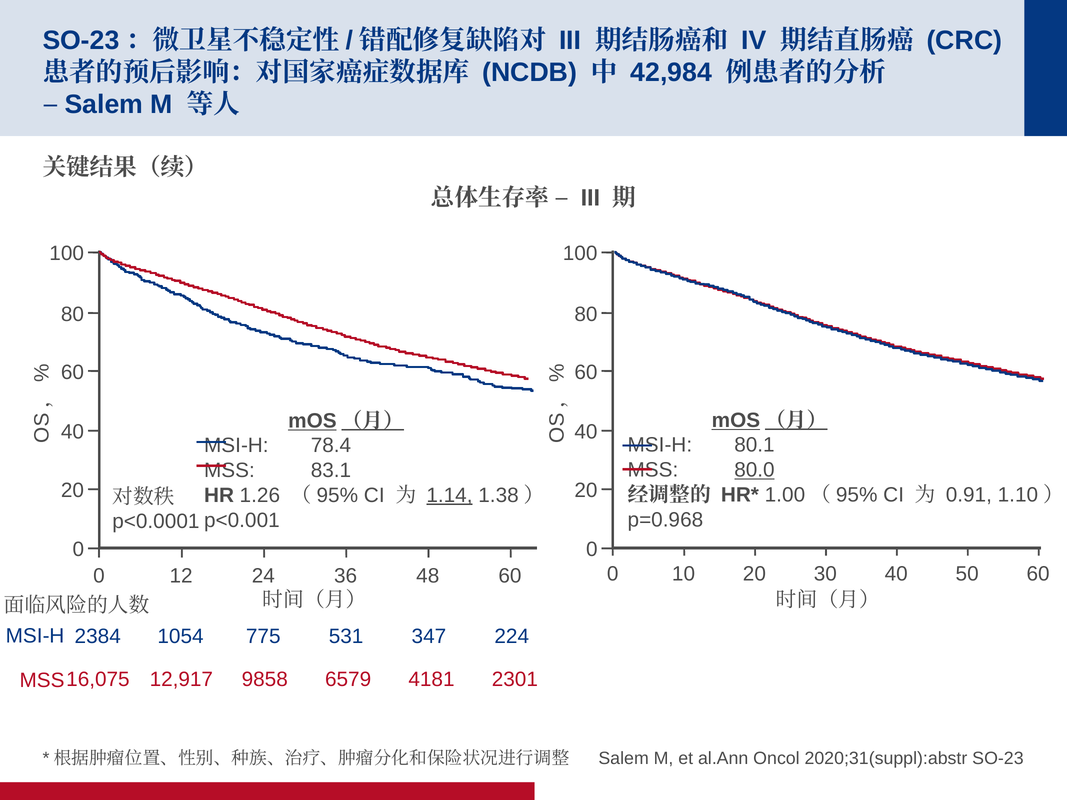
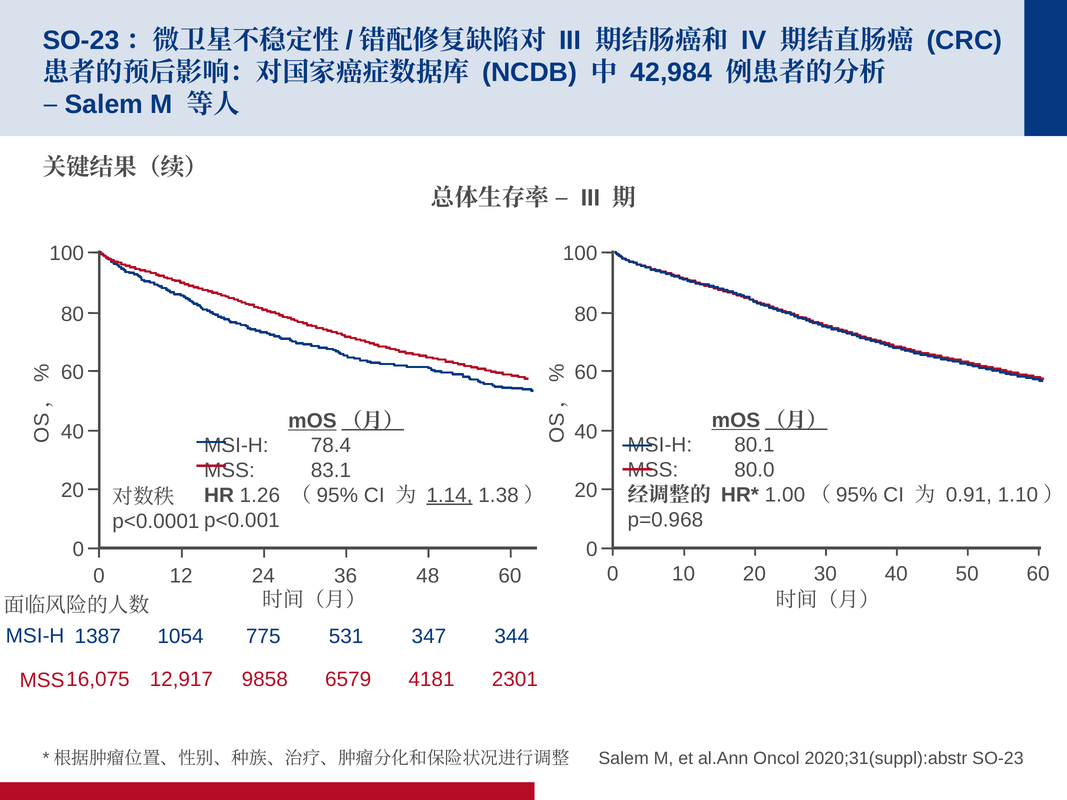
80.0 underline: present -> none
224: 224 -> 344
2384: 2384 -> 1387
